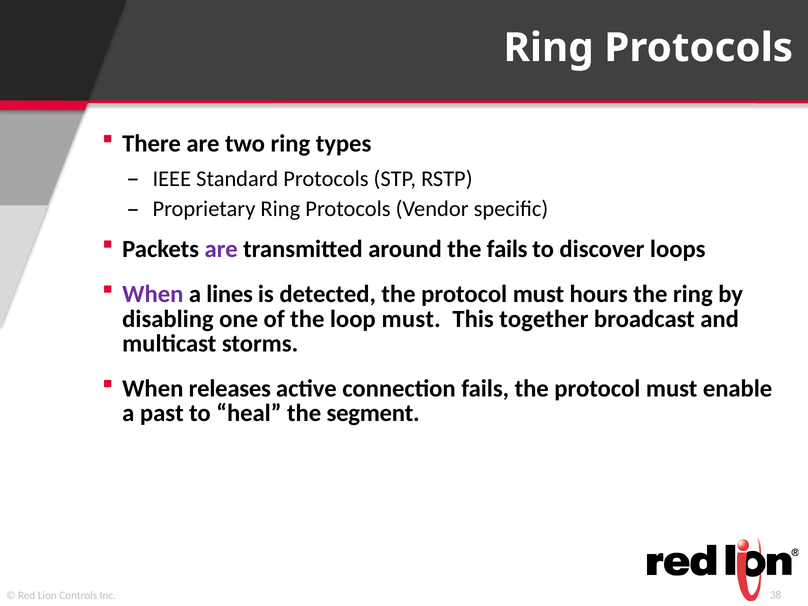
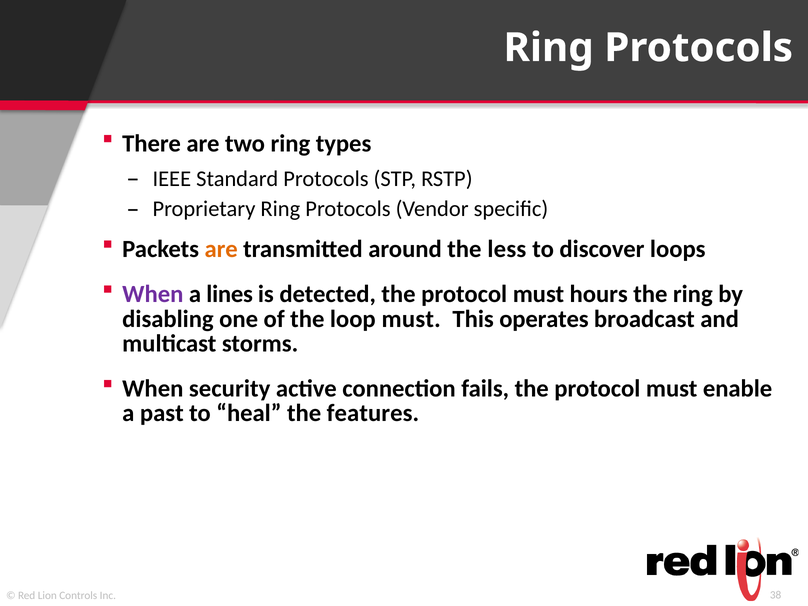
are at (221, 249) colour: purple -> orange
the fails: fails -> less
together: together -> operates
releases: releases -> security
segment: segment -> features
